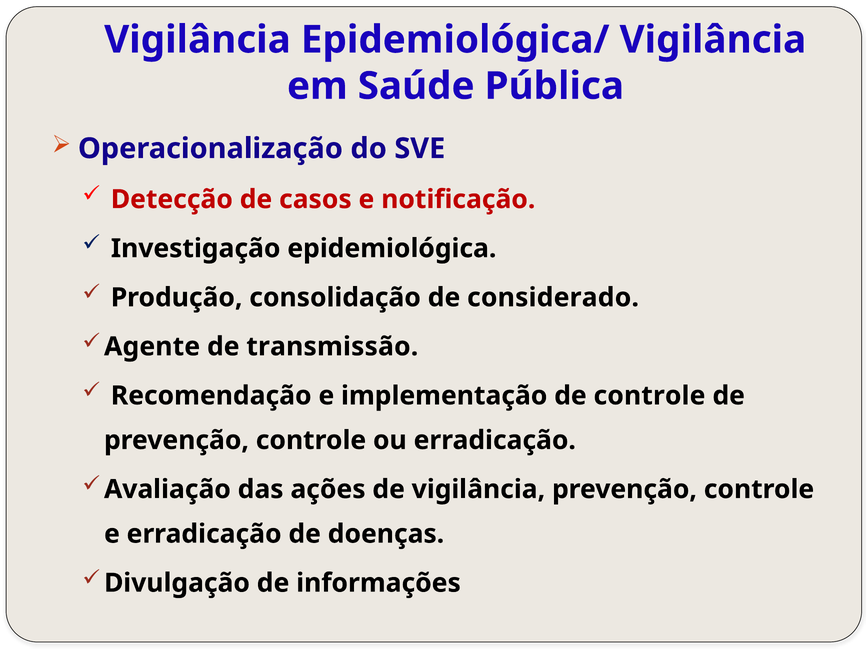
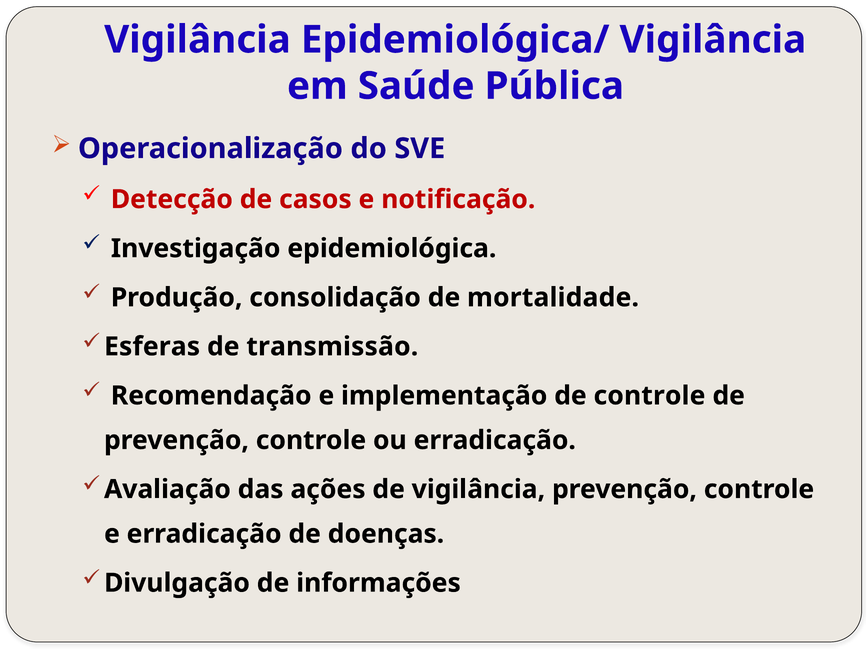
considerado: considerado -> mortalidade
Agente: Agente -> Esferas
